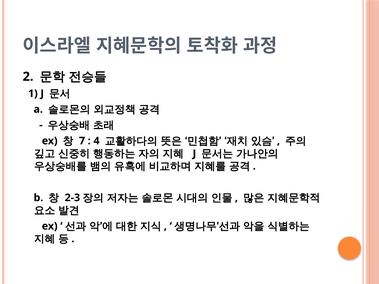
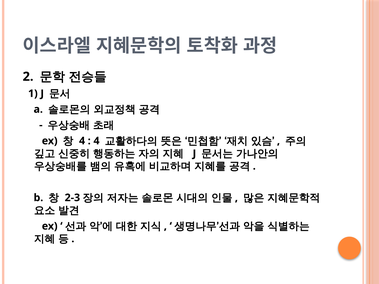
7 at (82, 141): 7 -> 4
